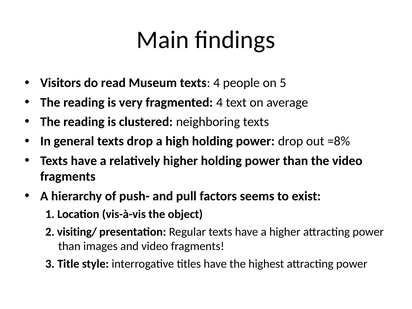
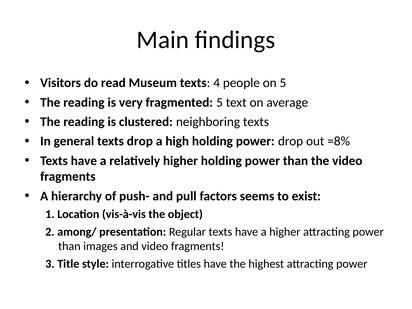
fragmented 4: 4 -> 5
visiting/: visiting/ -> among/
